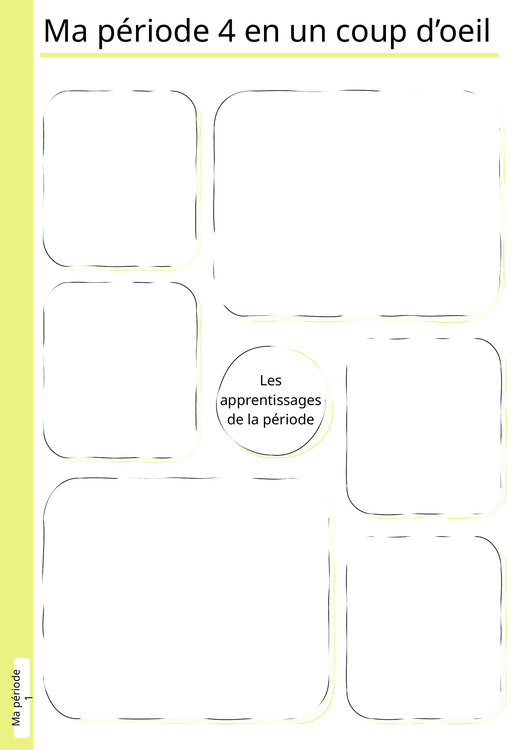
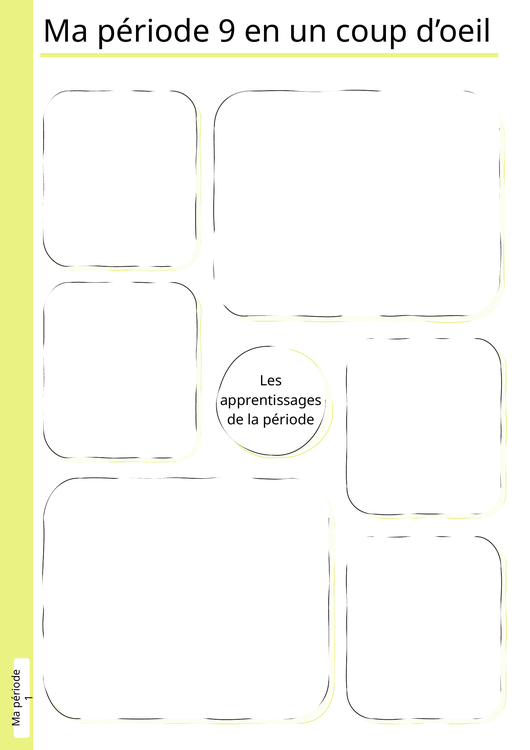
4: 4 -> 9
